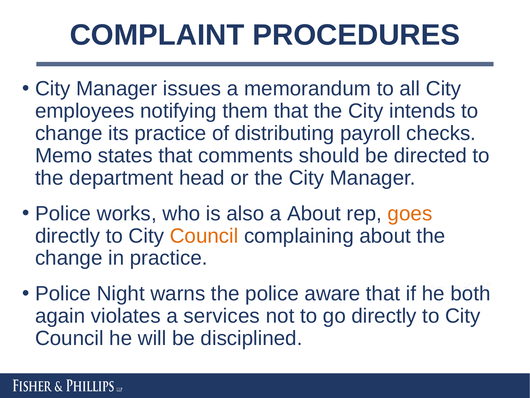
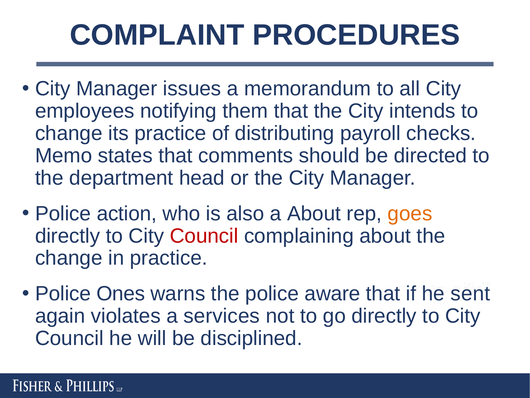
works: works -> action
Council at (204, 236) colour: orange -> red
Night: Night -> Ones
both: both -> sent
